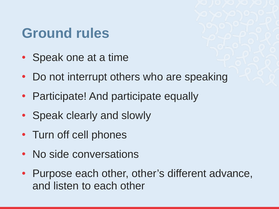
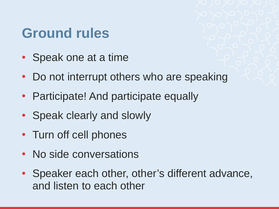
Purpose: Purpose -> Speaker
